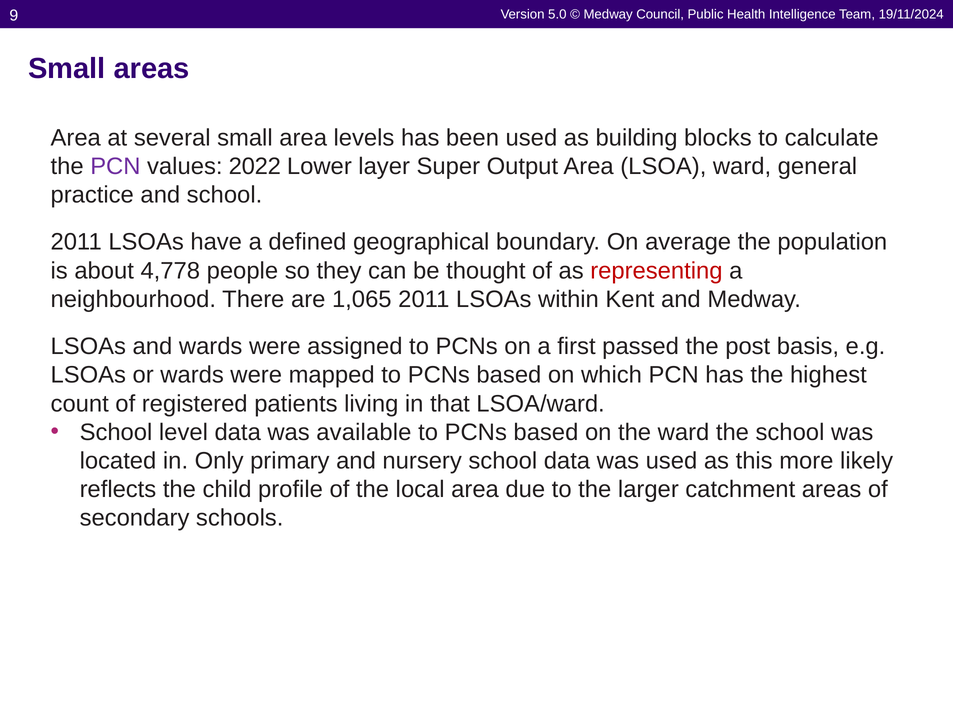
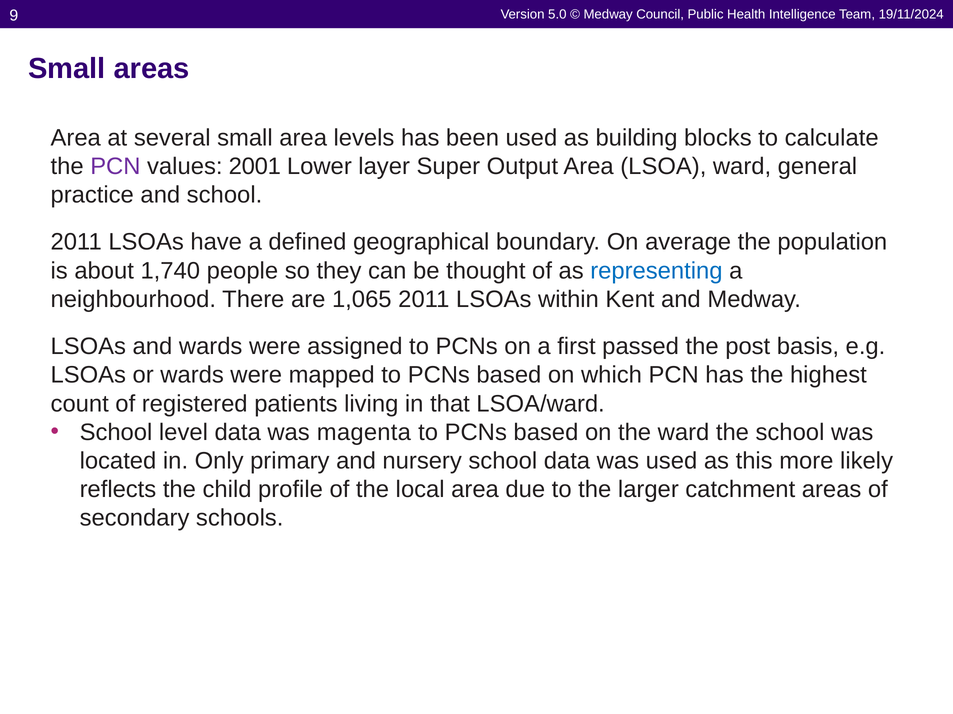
2022: 2022 -> 2001
4,778: 4,778 -> 1,740
representing colour: red -> blue
available: available -> magenta
